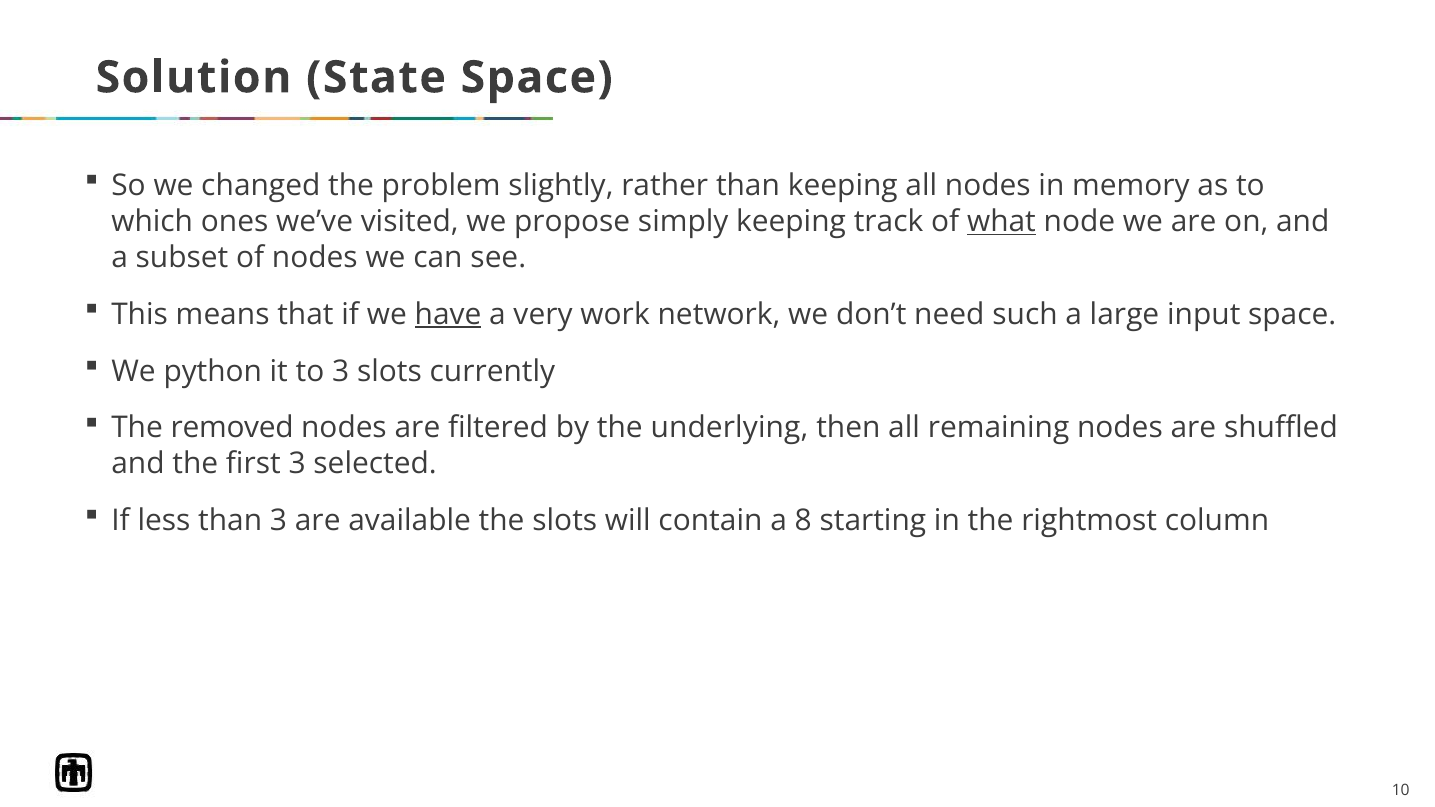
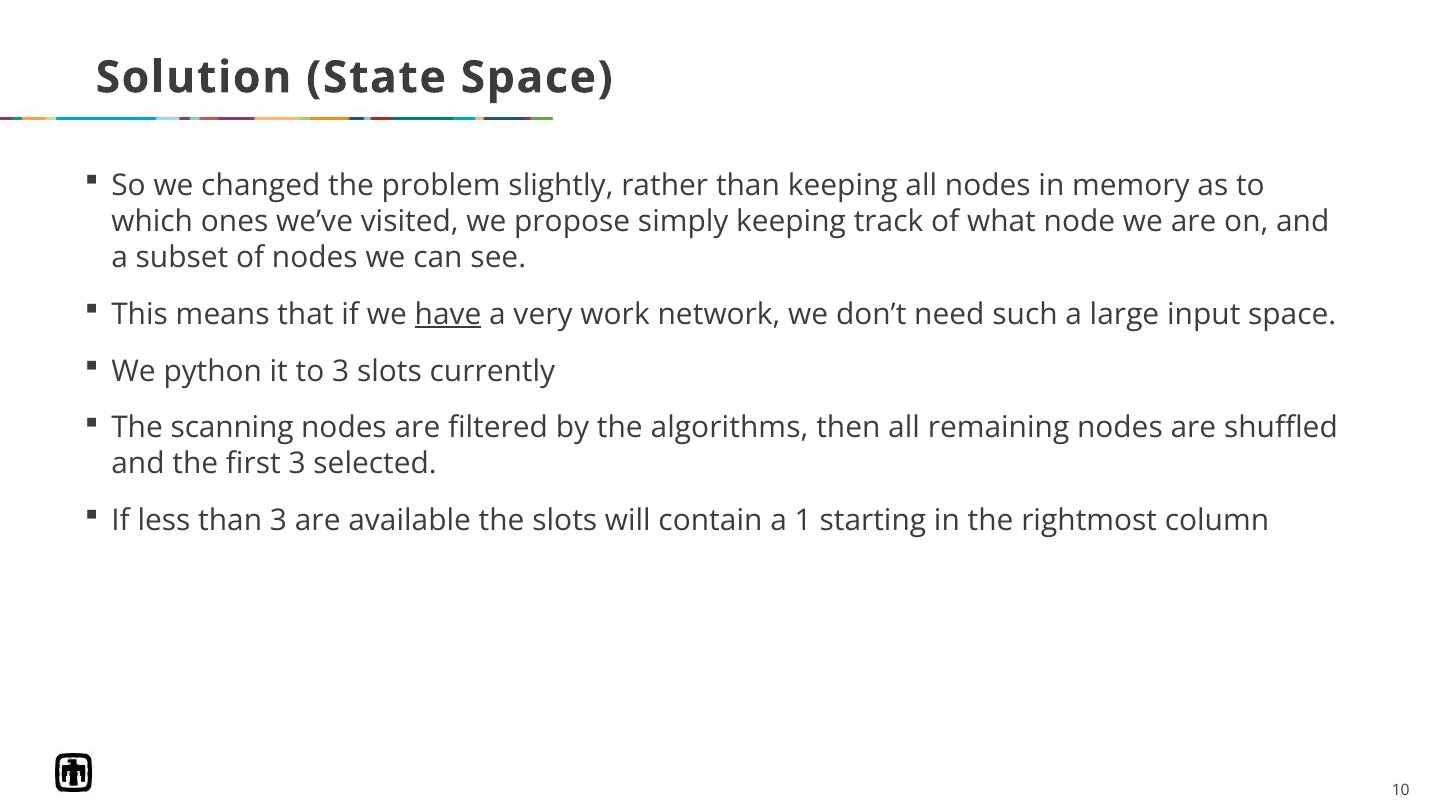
what underline: present -> none
removed: removed -> scanning
underlying: underlying -> algorithms
8: 8 -> 1
